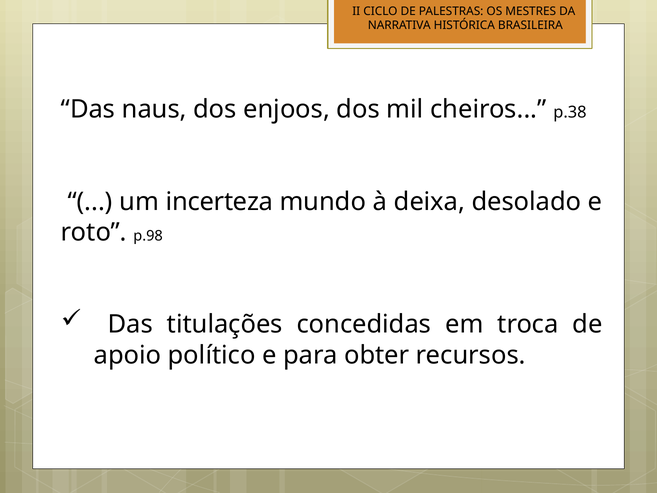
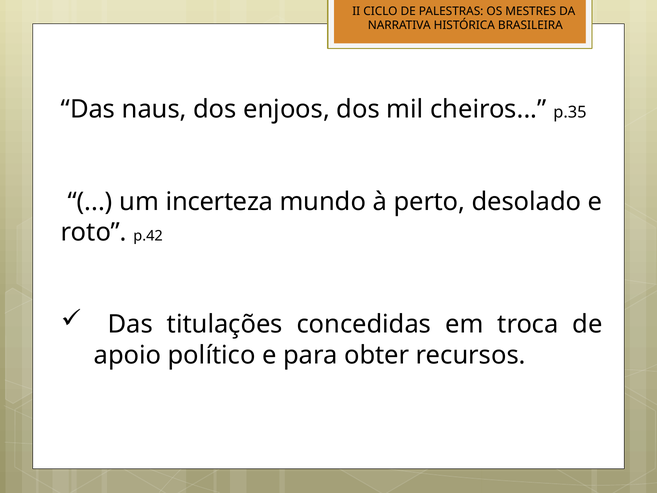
p.38: p.38 -> p.35
deixa: deixa -> perto
p.98: p.98 -> p.42
